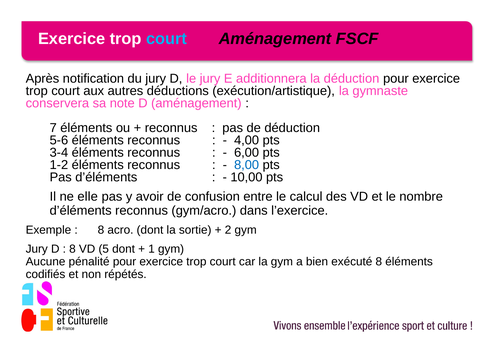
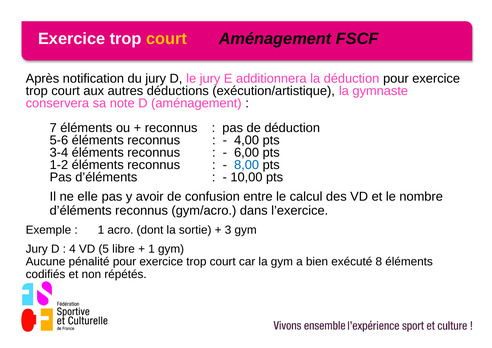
court at (167, 39) colour: light blue -> yellow
8 at (101, 230): 8 -> 1
2: 2 -> 3
8 at (72, 249): 8 -> 4
5 dont: dont -> libre
